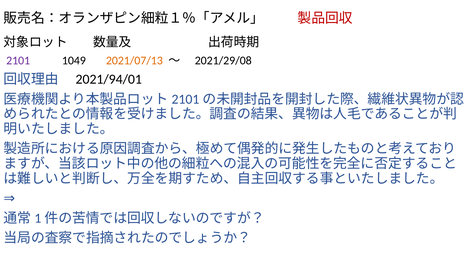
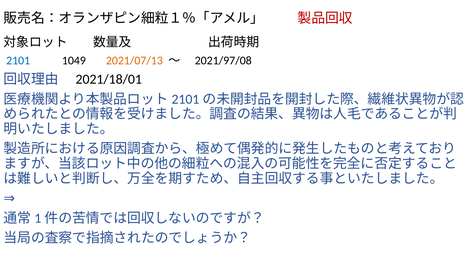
2101 colour: purple -> blue
2021/29/08: 2021/29/08 -> 2021/97/08
2021/94/01: 2021/94/01 -> 2021/18/01
